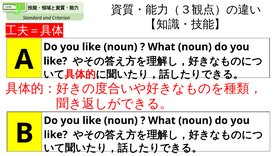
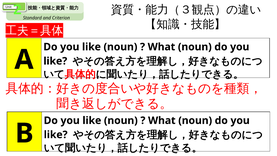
3: 3 -> 2
